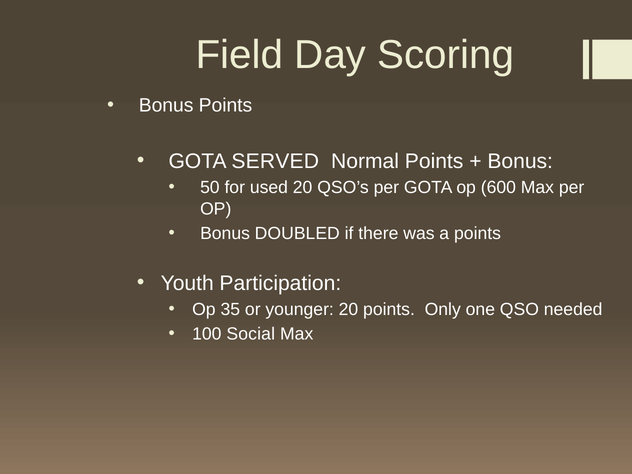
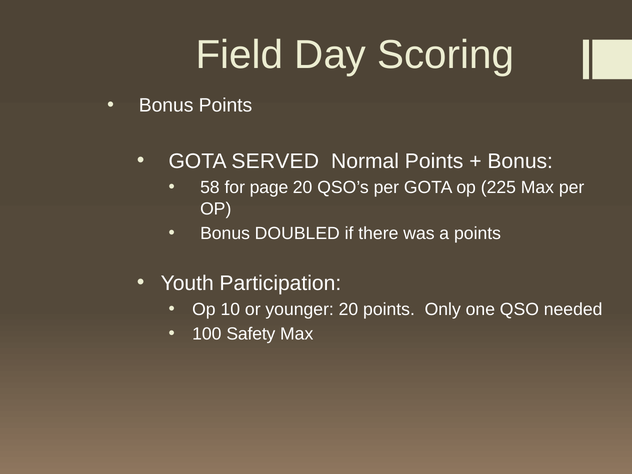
50: 50 -> 58
used: used -> page
600: 600 -> 225
35: 35 -> 10
Social: Social -> Safety
